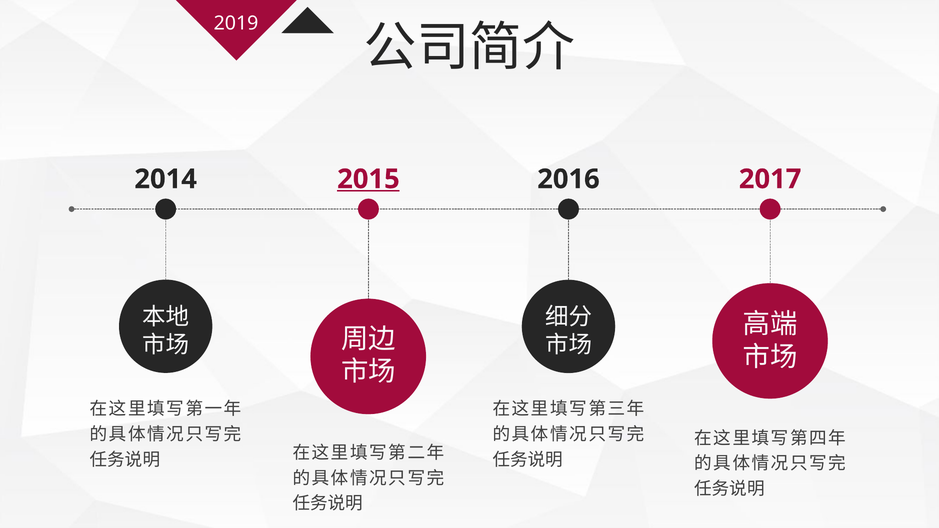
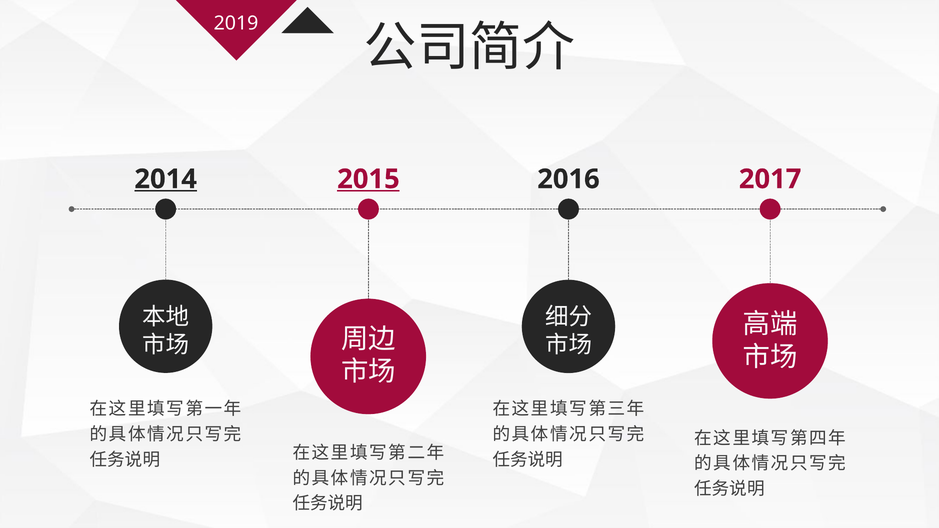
2014 underline: none -> present
